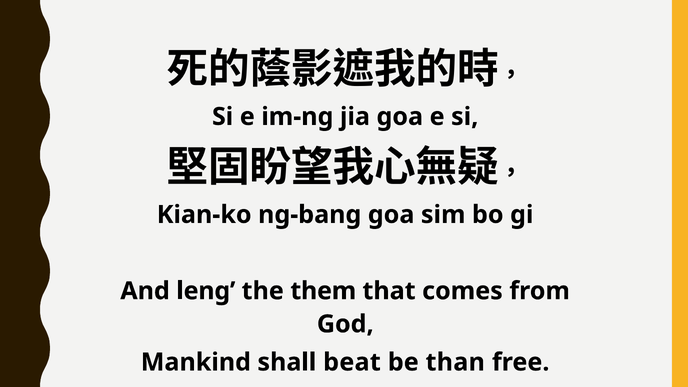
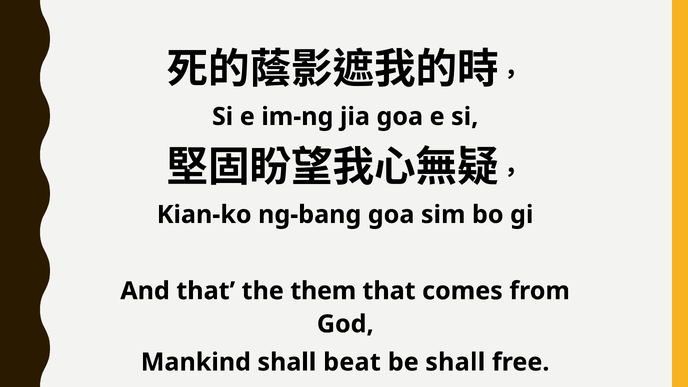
And leng: leng -> that
be than: than -> shall
